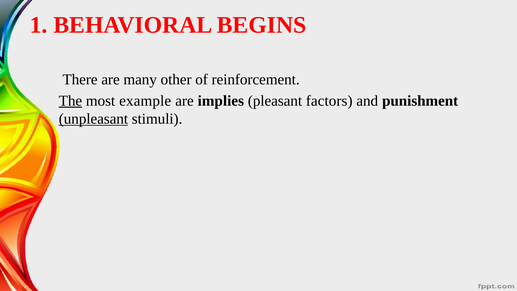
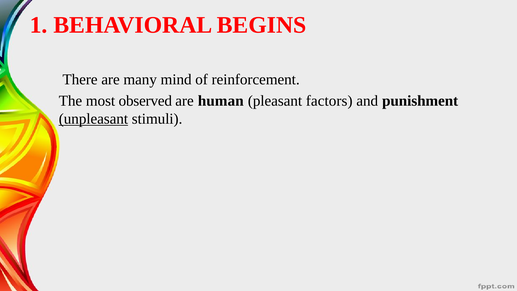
other: other -> mind
The underline: present -> none
example: example -> observed
implies: implies -> human
